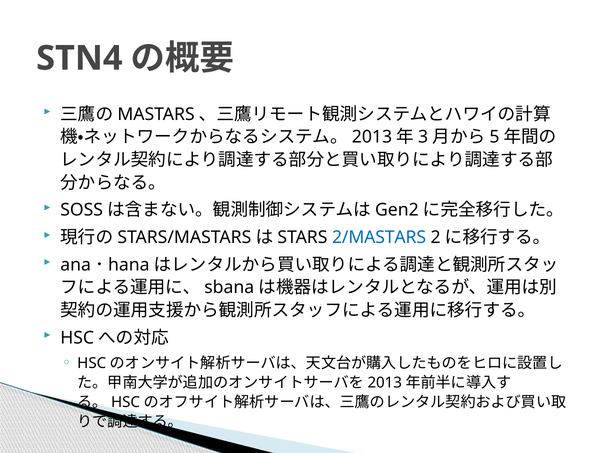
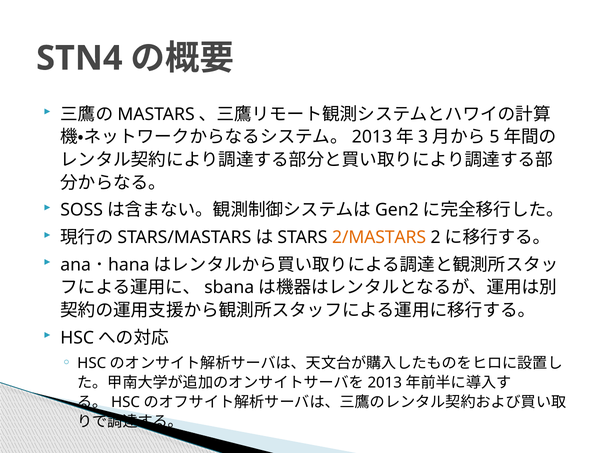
2/MASTARS colour: blue -> orange
